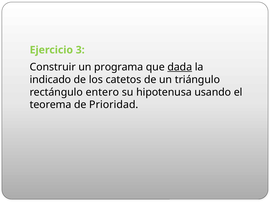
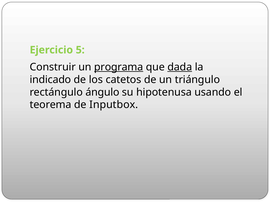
3: 3 -> 5
programa underline: none -> present
entero: entero -> ángulo
Prioridad: Prioridad -> Inputbox
